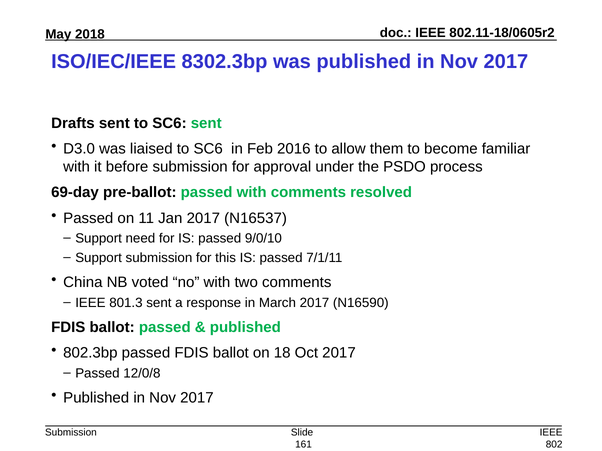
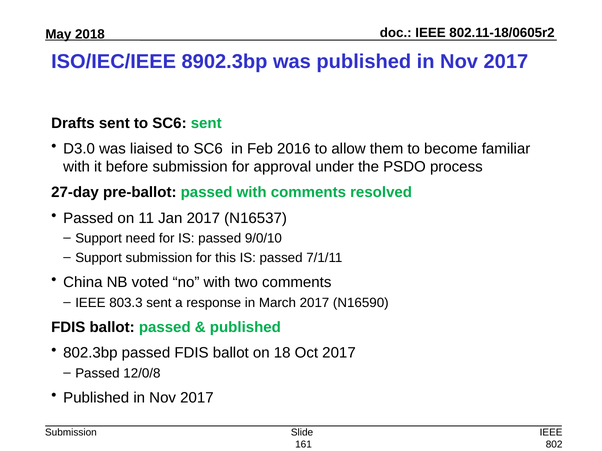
8302.3bp: 8302.3bp -> 8902.3bp
69-day: 69-day -> 27-day
801.3: 801.3 -> 803.3
